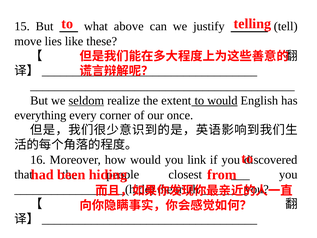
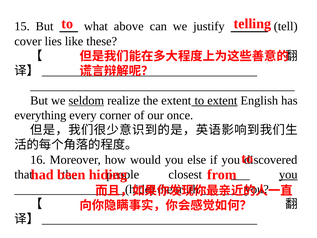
move: move -> cover
to would: would -> extent
link: link -> else
you at (288, 174) underline: none -> present
